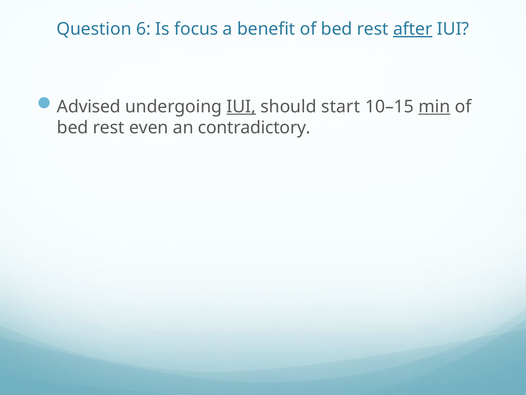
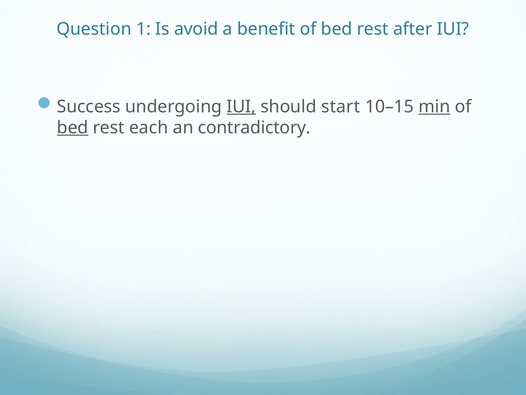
6: 6 -> 1
focus: focus -> avoid
after underline: present -> none
Advised: Advised -> Success
bed at (73, 127) underline: none -> present
even: even -> each
